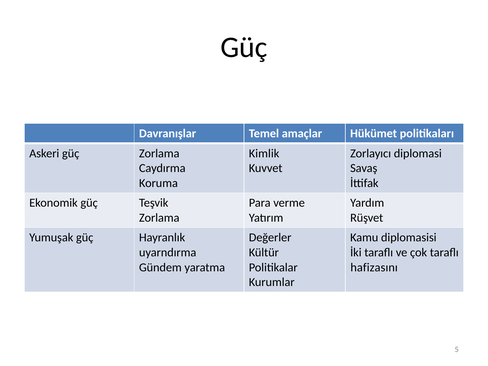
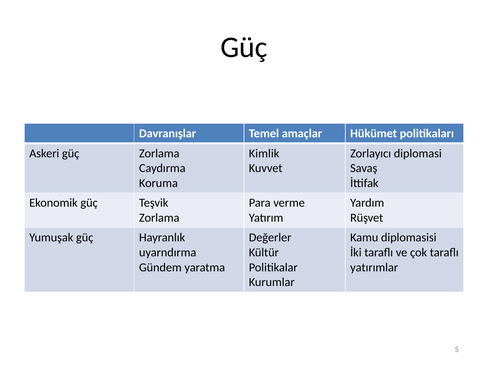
hafizasını: hafizasını -> yatırımlar
